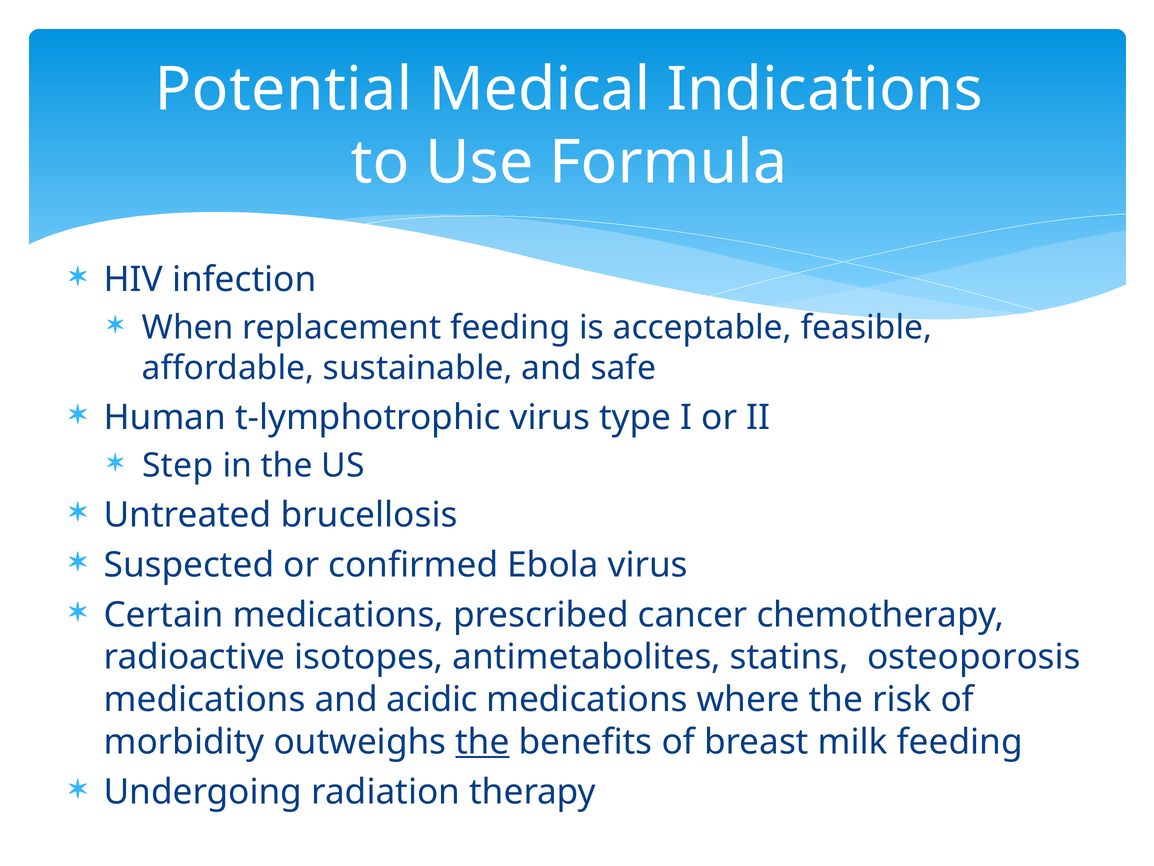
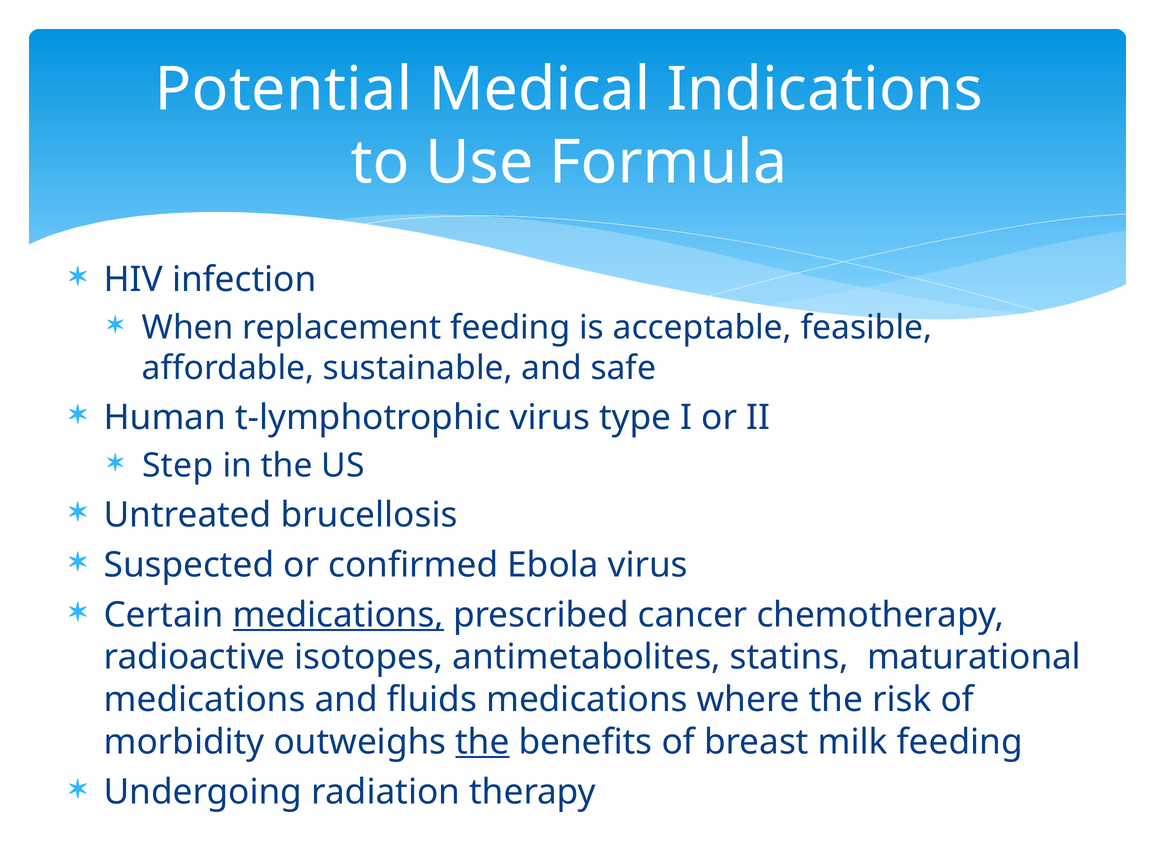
medications at (338, 615) underline: none -> present
osteoporosis: osteoporosis -> maturational
acidic: acidic -> fluids
